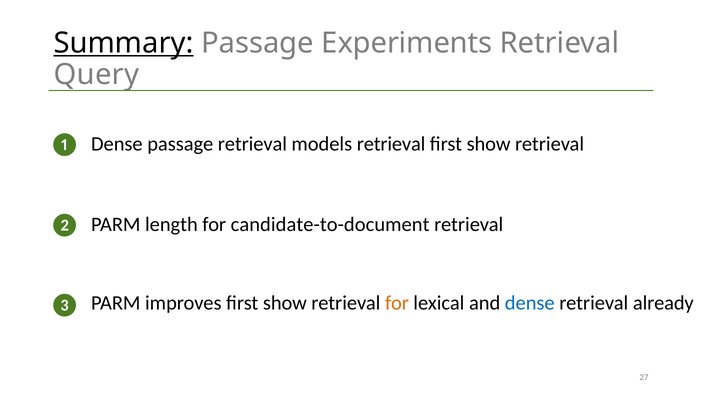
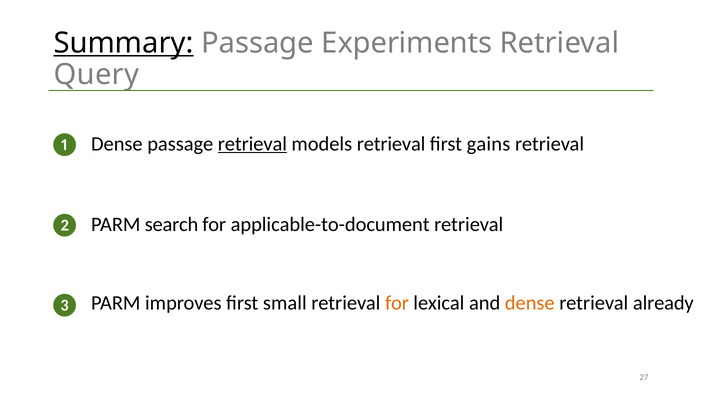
retrieval at (252, 144) underline: none -> present
show at (489, 144): show -> gains
length: length -> search
candidate-to-document: candidate-to-document -> applicable-to-document
improves first show: show -> small
dense at (530, 303) colour: blue -> orange
